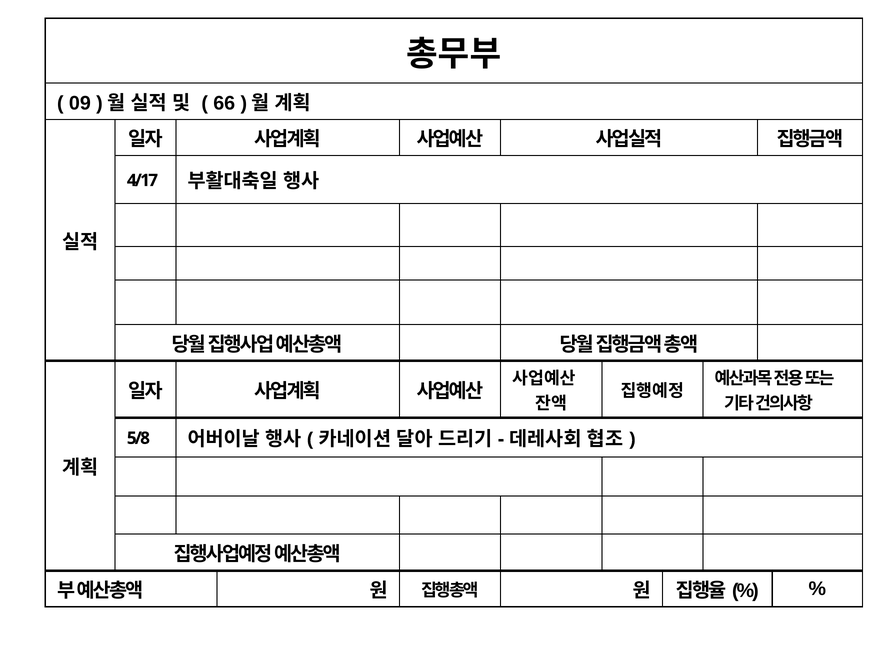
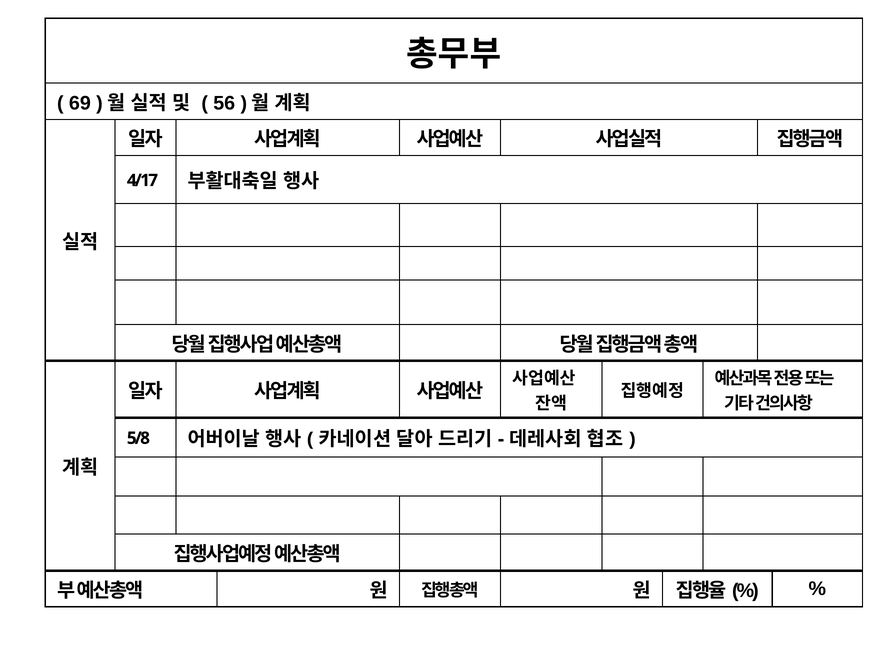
09: 09 -> 69
66: 66 -> 56
